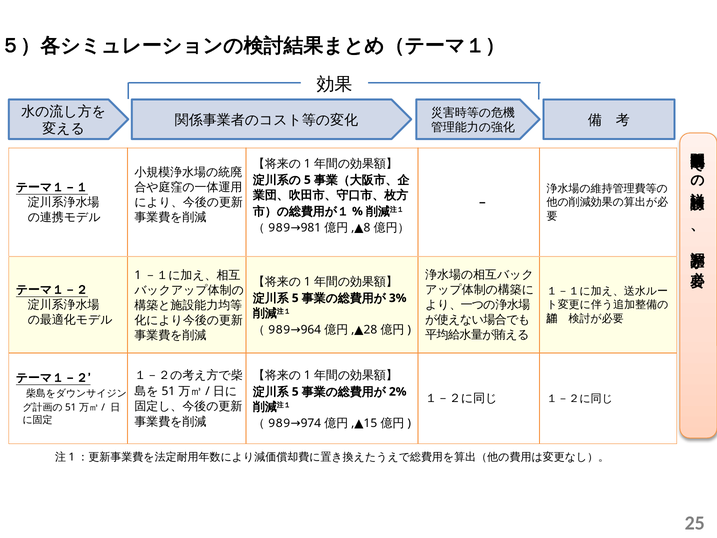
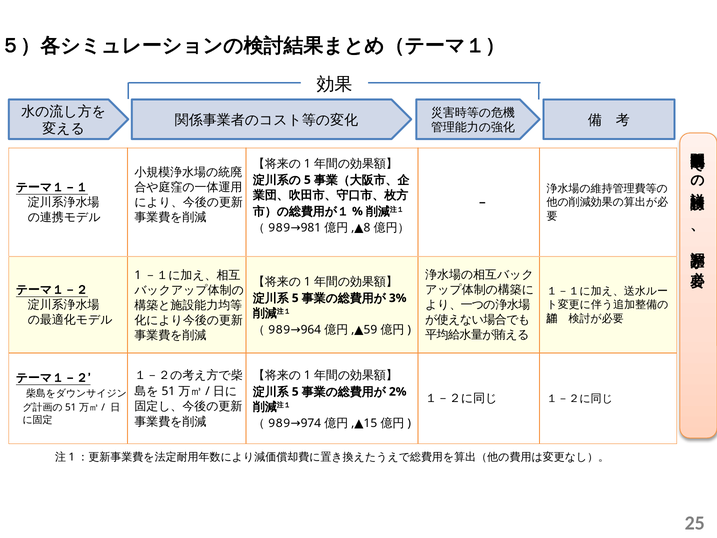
28: 28 -> 59
